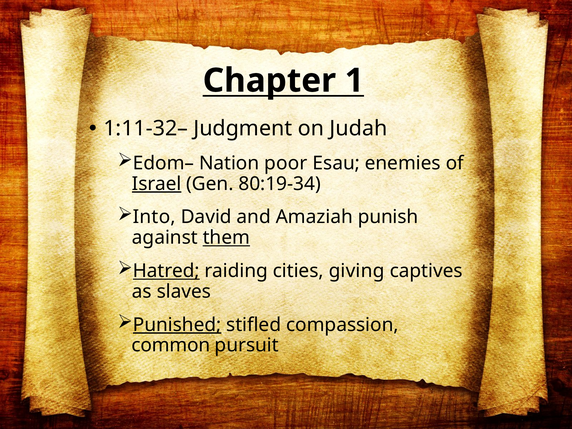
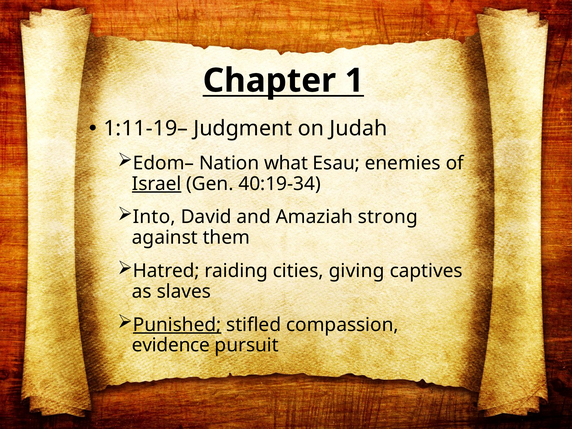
1:11-32–: 1:11-32– -> 1:11-19–
poor: poor -> what
80:19-34: 80:19-34 -> 40:19-34
punish: punish -> strong
them underline: present -> none
Hatred underline: present -> none
common: common -> evidence
